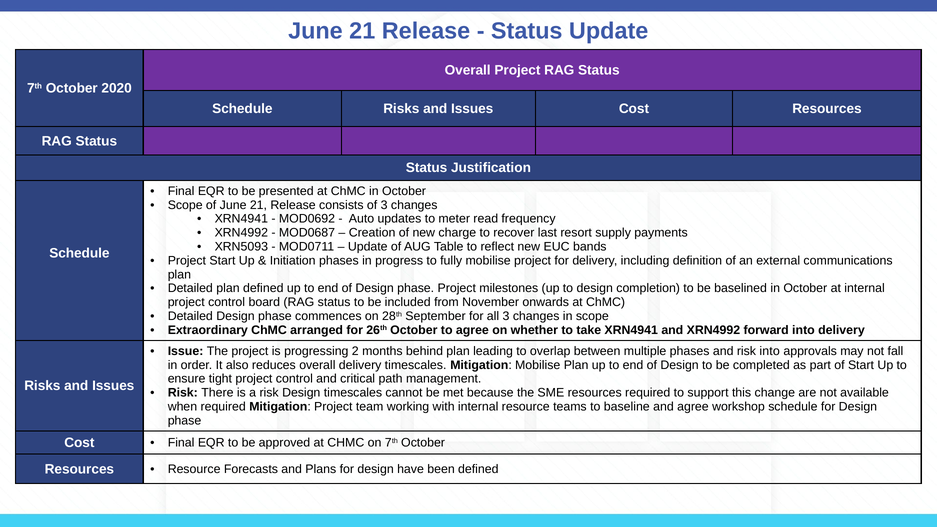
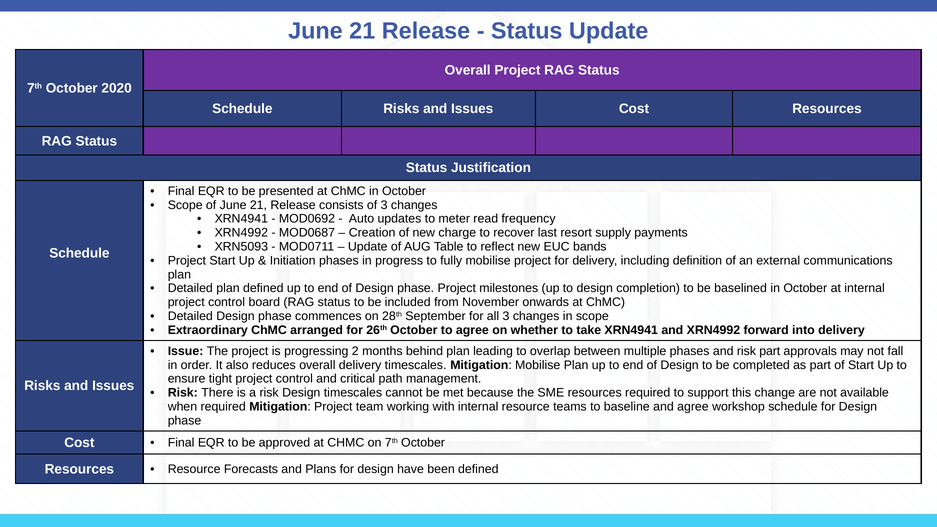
risk into: into -> part
